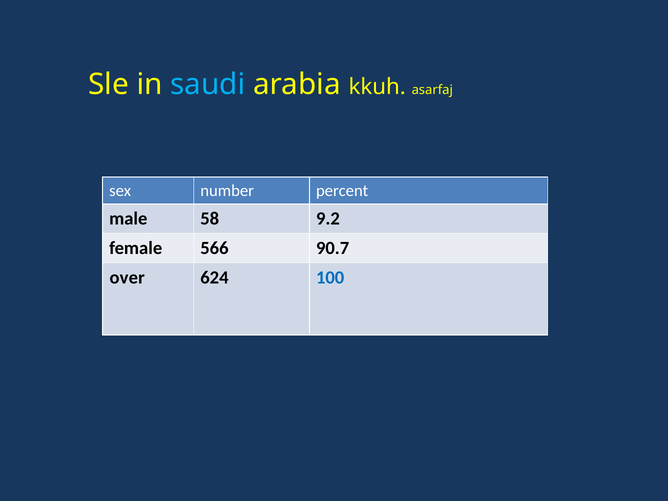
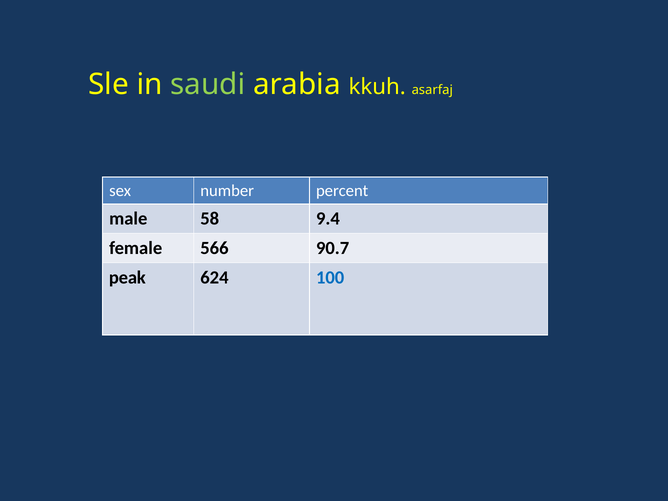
saudi colour: light blue -> light green
9.2: 9.2 -> 9.4
over: over -> peak
